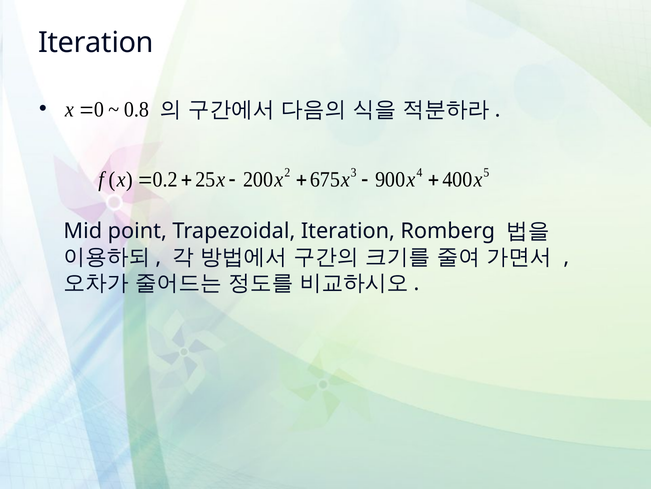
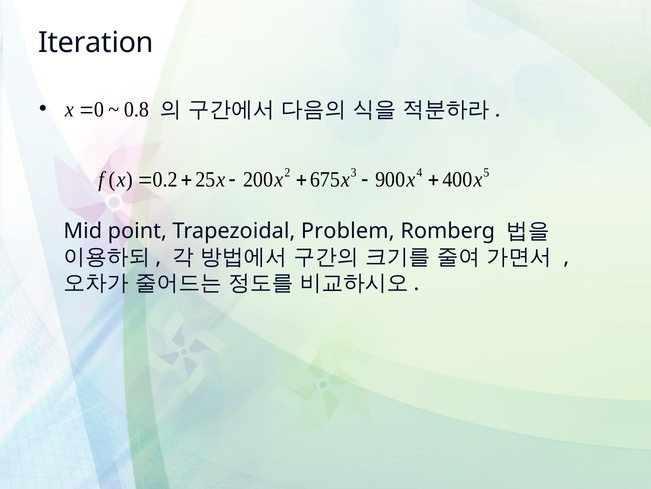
Trapezoidal Iteration: Iteration -> Problem
